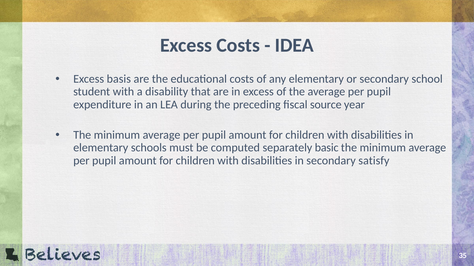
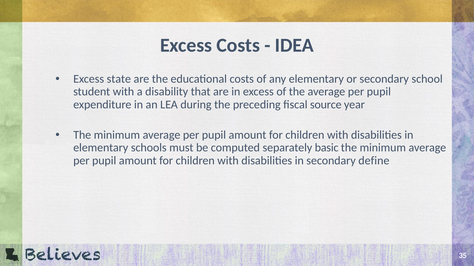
basis: basis -> state
satisfy: satisfy -> define
